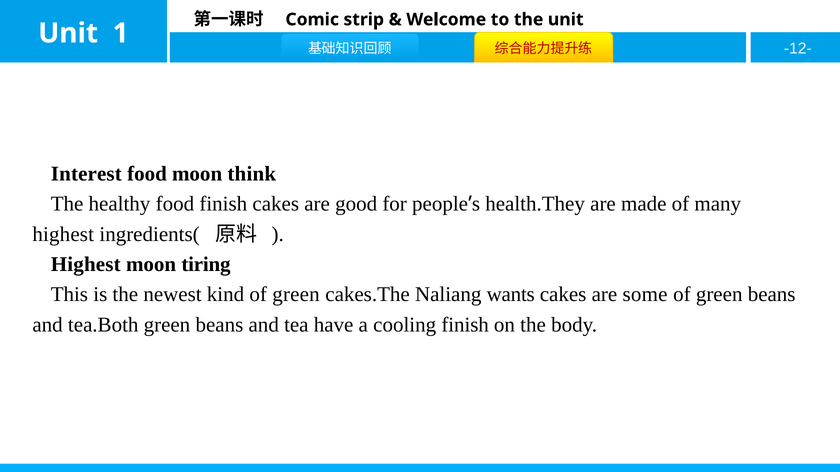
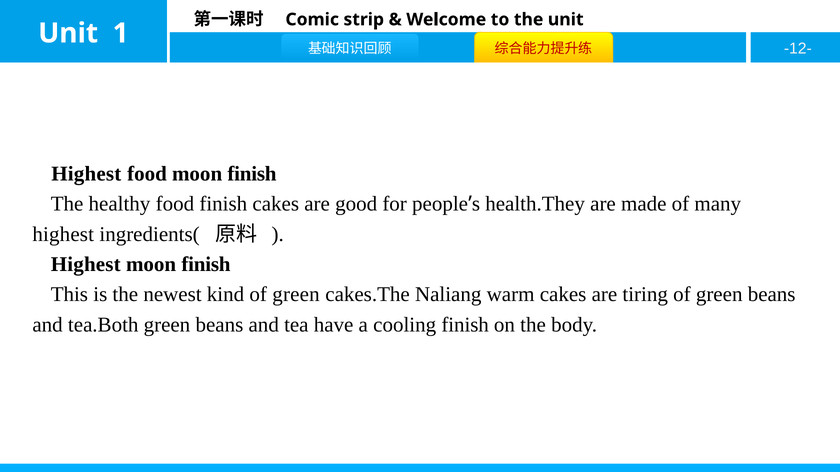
Interest at (86, 174): Interest -> Highest
food moon think: think -> finish
tiring at (206, 265): tiring -> finish
wants: wants -> warm
some: some -> tiring
